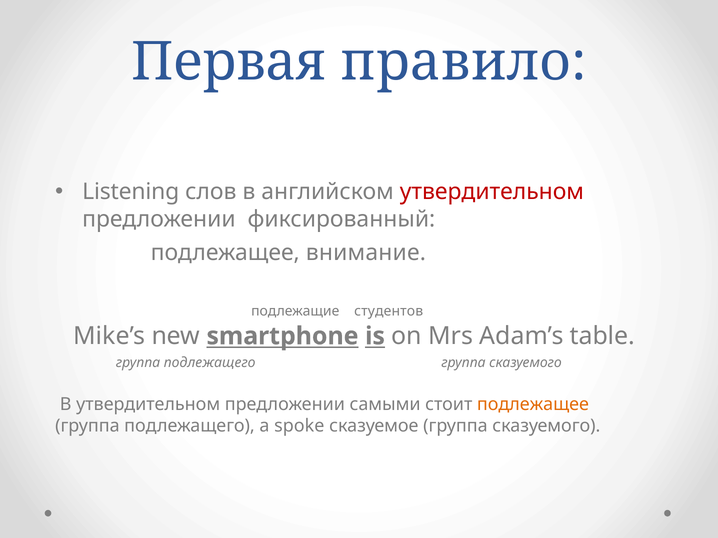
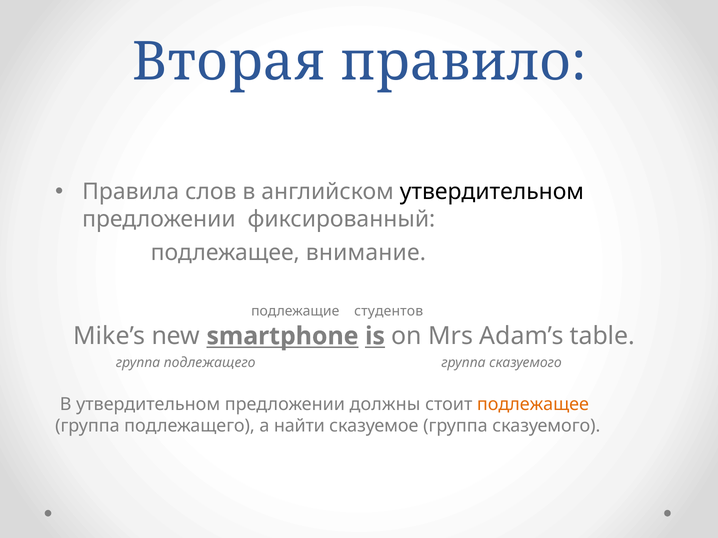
Первая: Первая -> Вторая
Listening: Listening -> Правила
утвердительном at (492, 192) colour: red -> black
самыми: самыми -> должны
spoke: spoke -> найти
